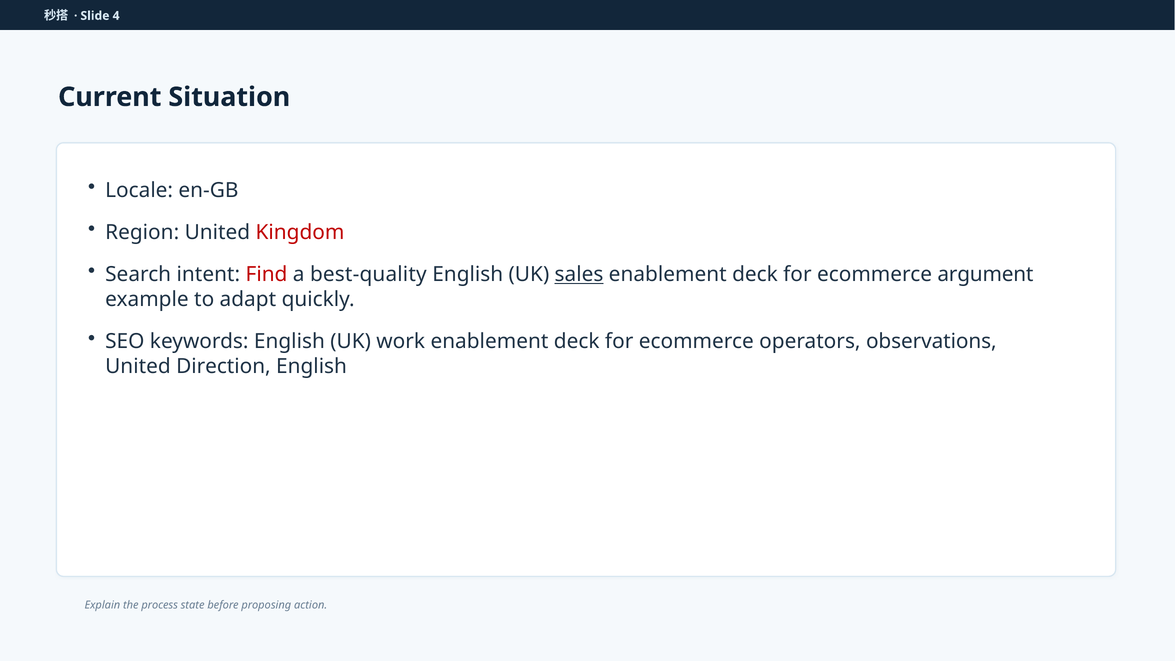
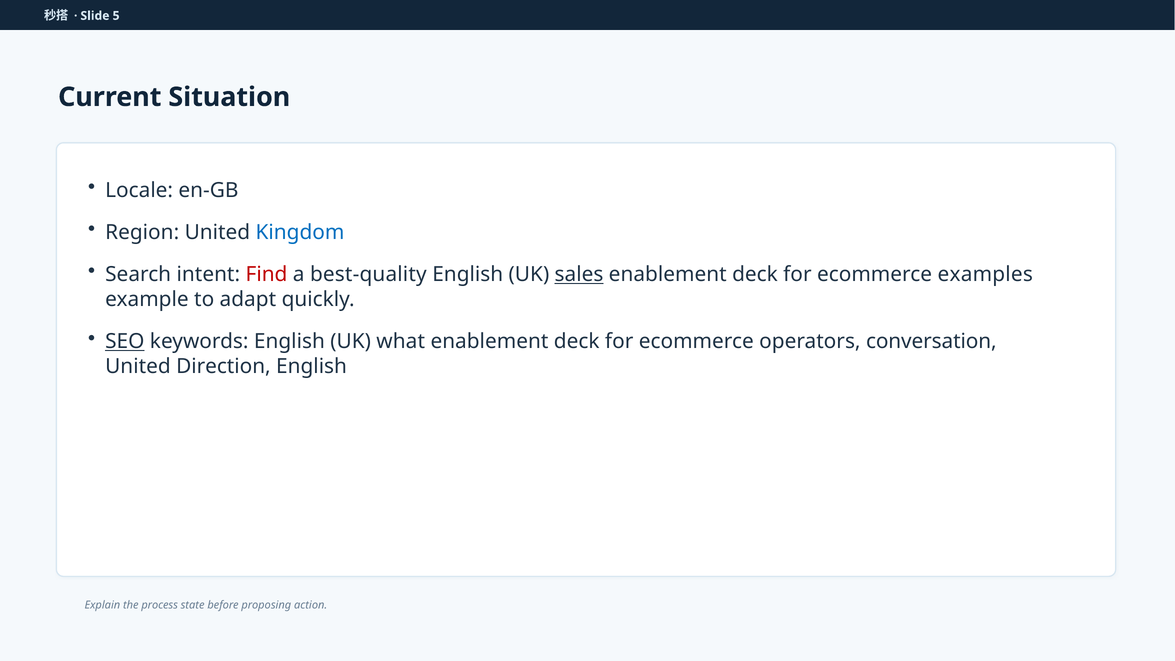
4: 4 -> 5
Kingdom colour: red -> blue
argument: argument -> examples
SEO underline: none -> present
work: work -> what
observations: observations -> conversation
